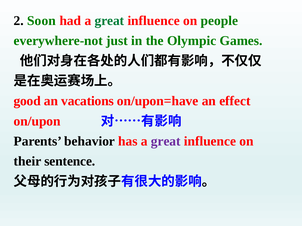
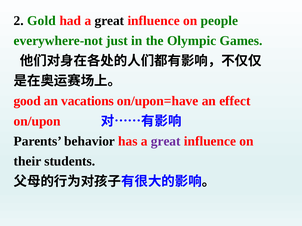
Soon: Soon -> Gold
great at (109, 21) colour: green -> black
sentence: sentence -> students
